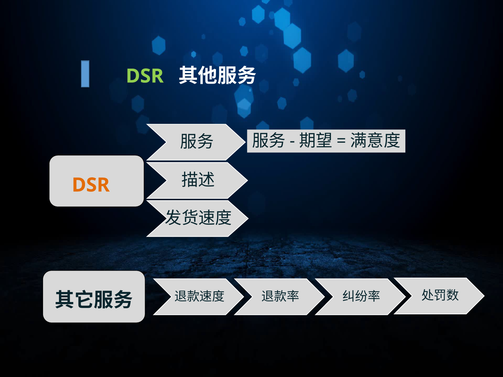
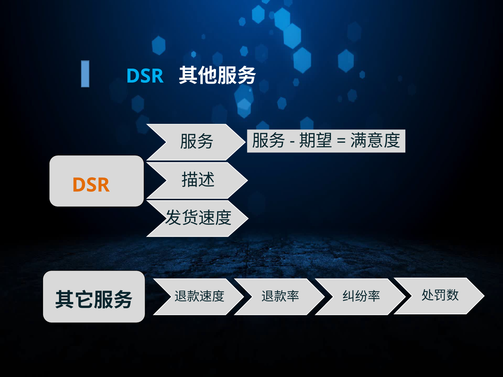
DSR at (145, 76) colour: light green -> light blue
